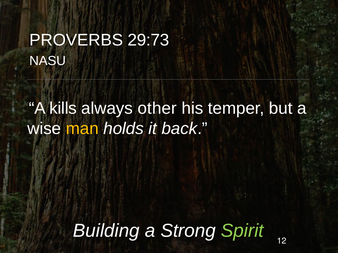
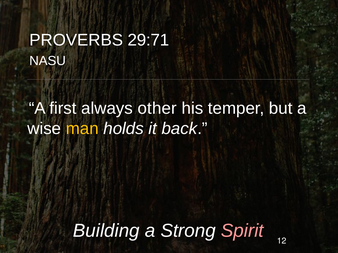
29:73: 29:73 -> 29:71
kills: kills -> first
Spirit colour: light green -> pink
